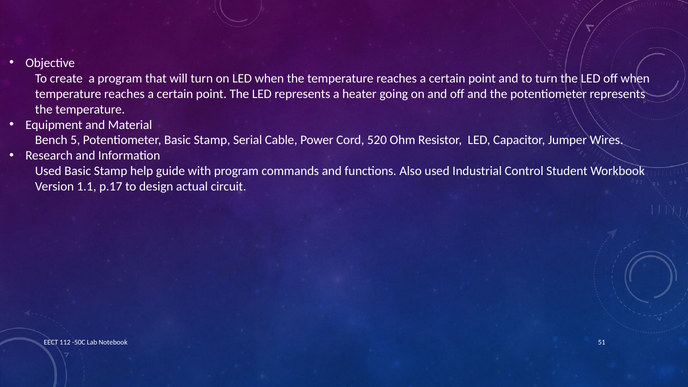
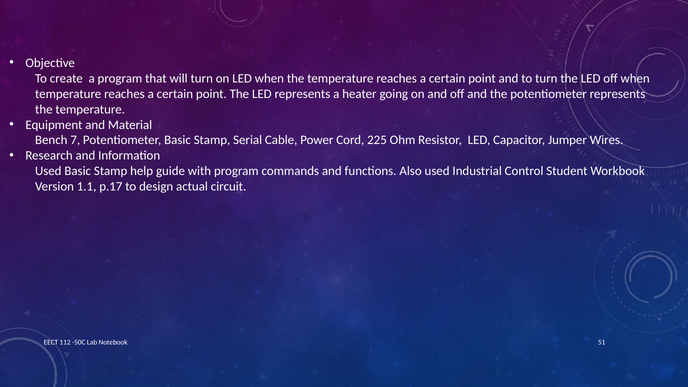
5: 5 -> 7
520: 520 -> 225
